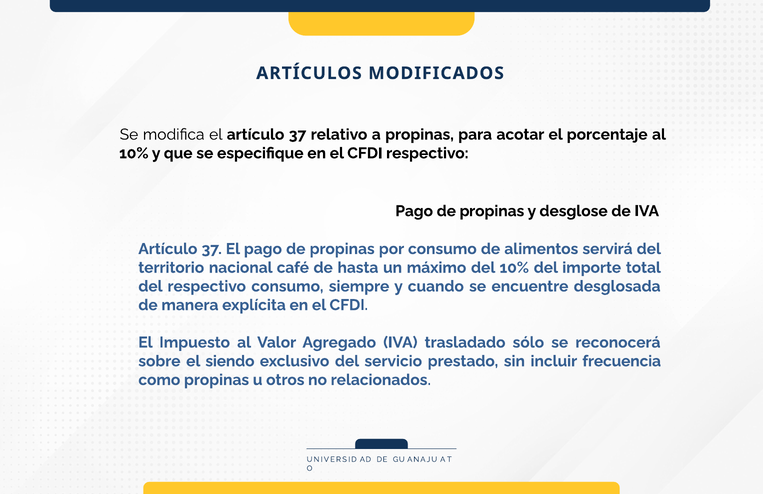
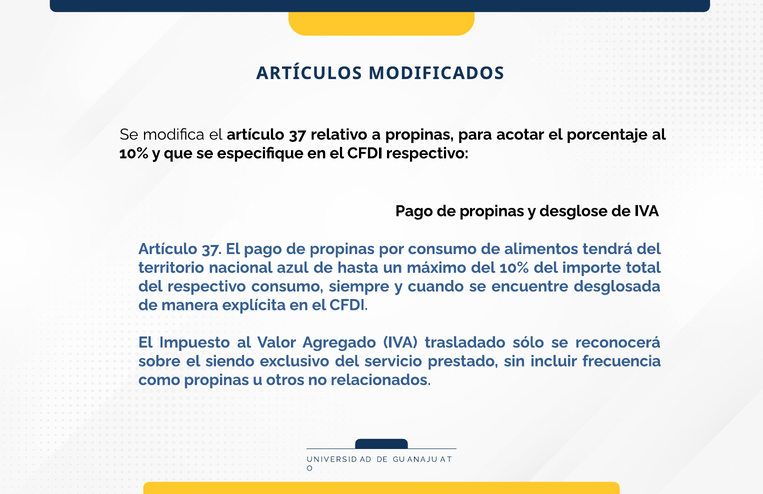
servirá: servirá -> tendrá
café: café -> azul
